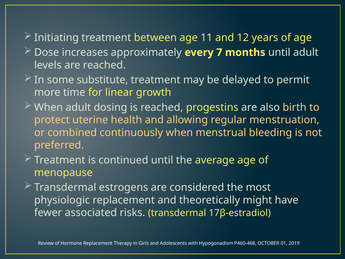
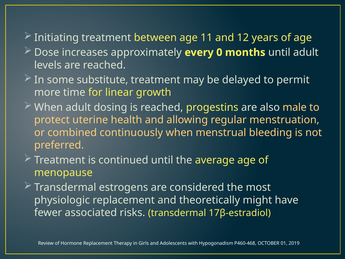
7: 7 -> 0
birth: birth -> male
